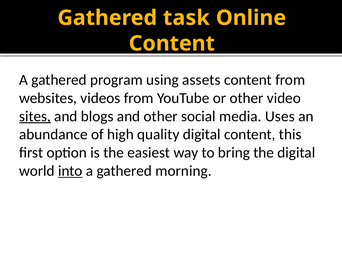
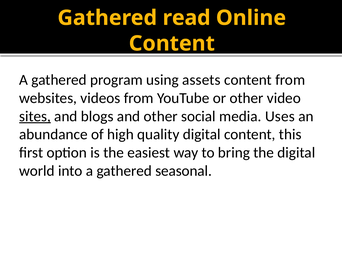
task: task -> read
into underline: present -> none
morning: morning -> seasonal
